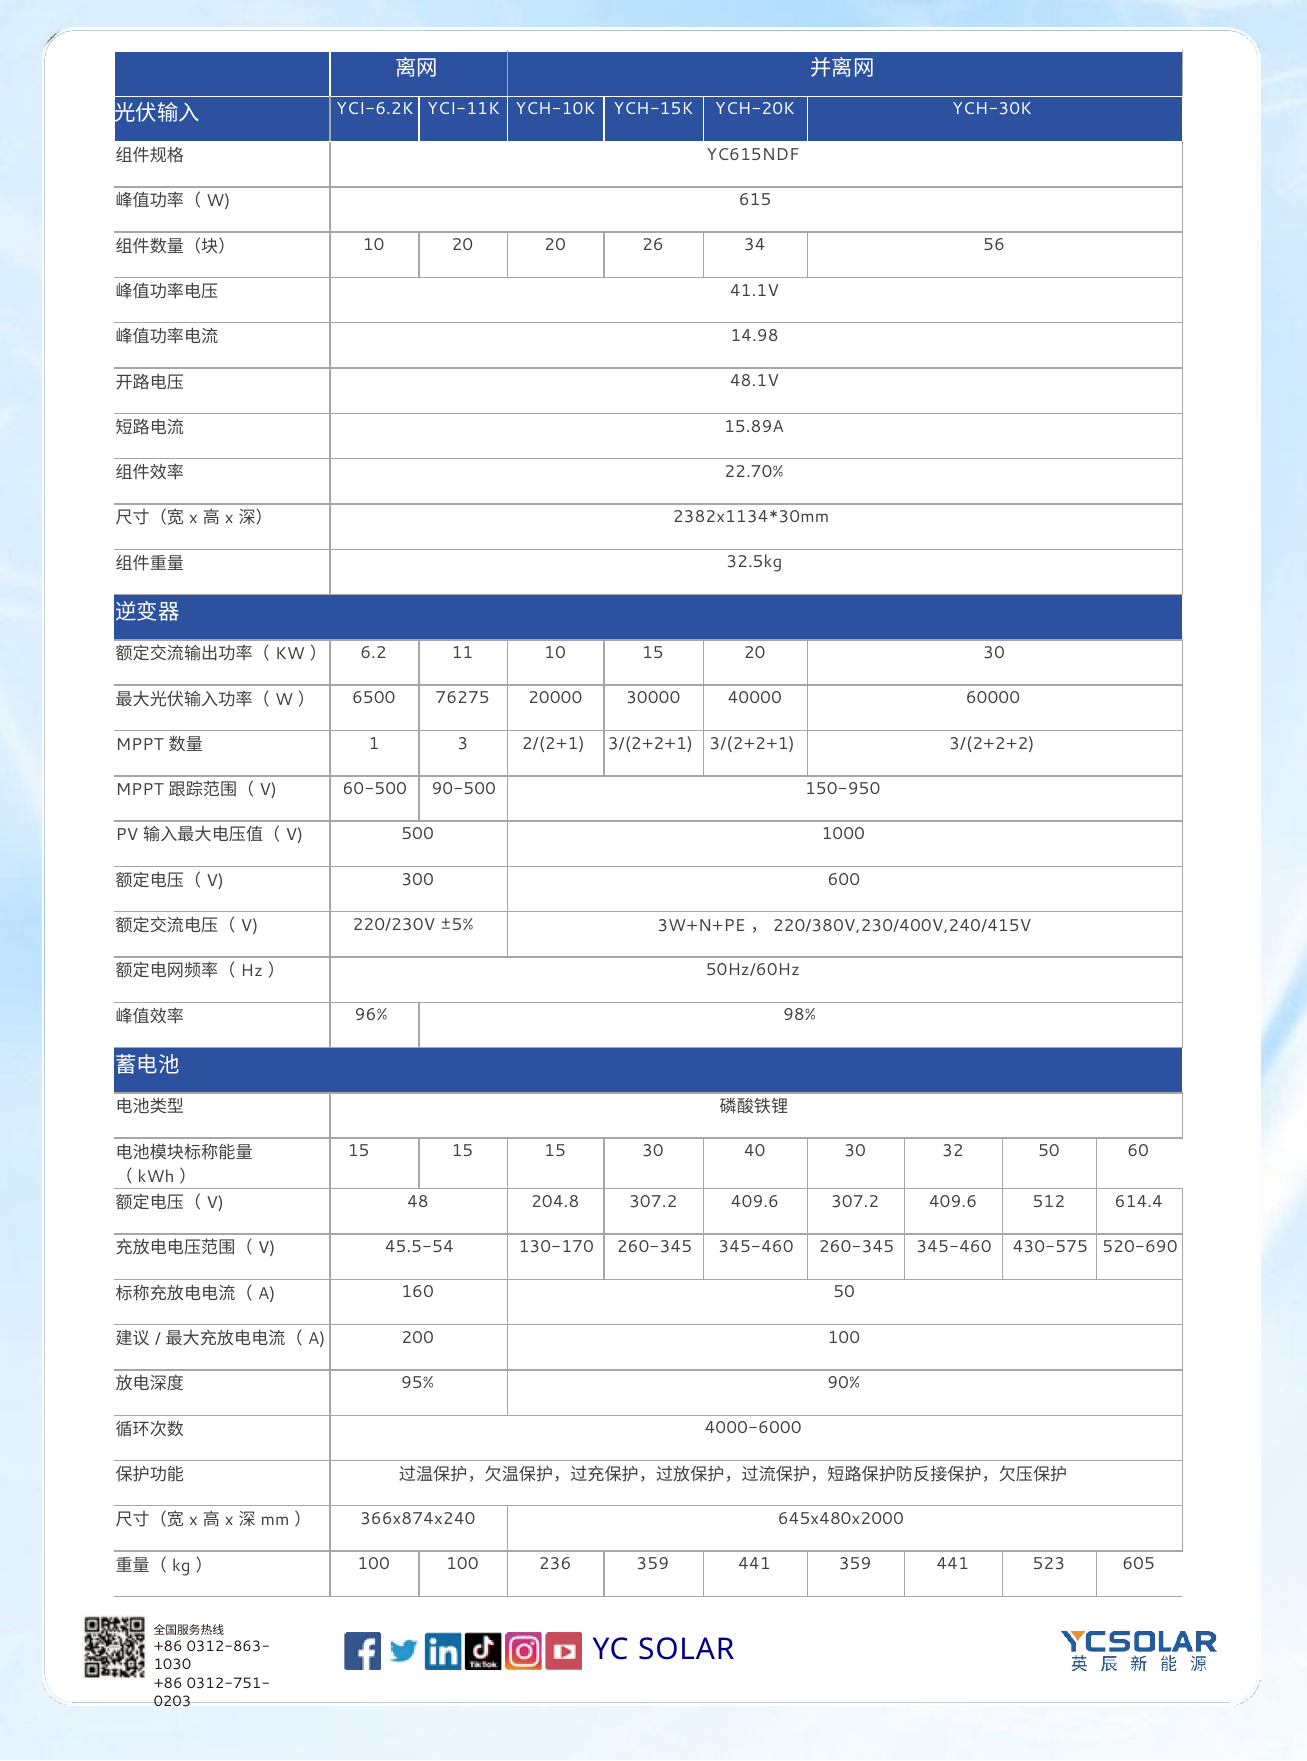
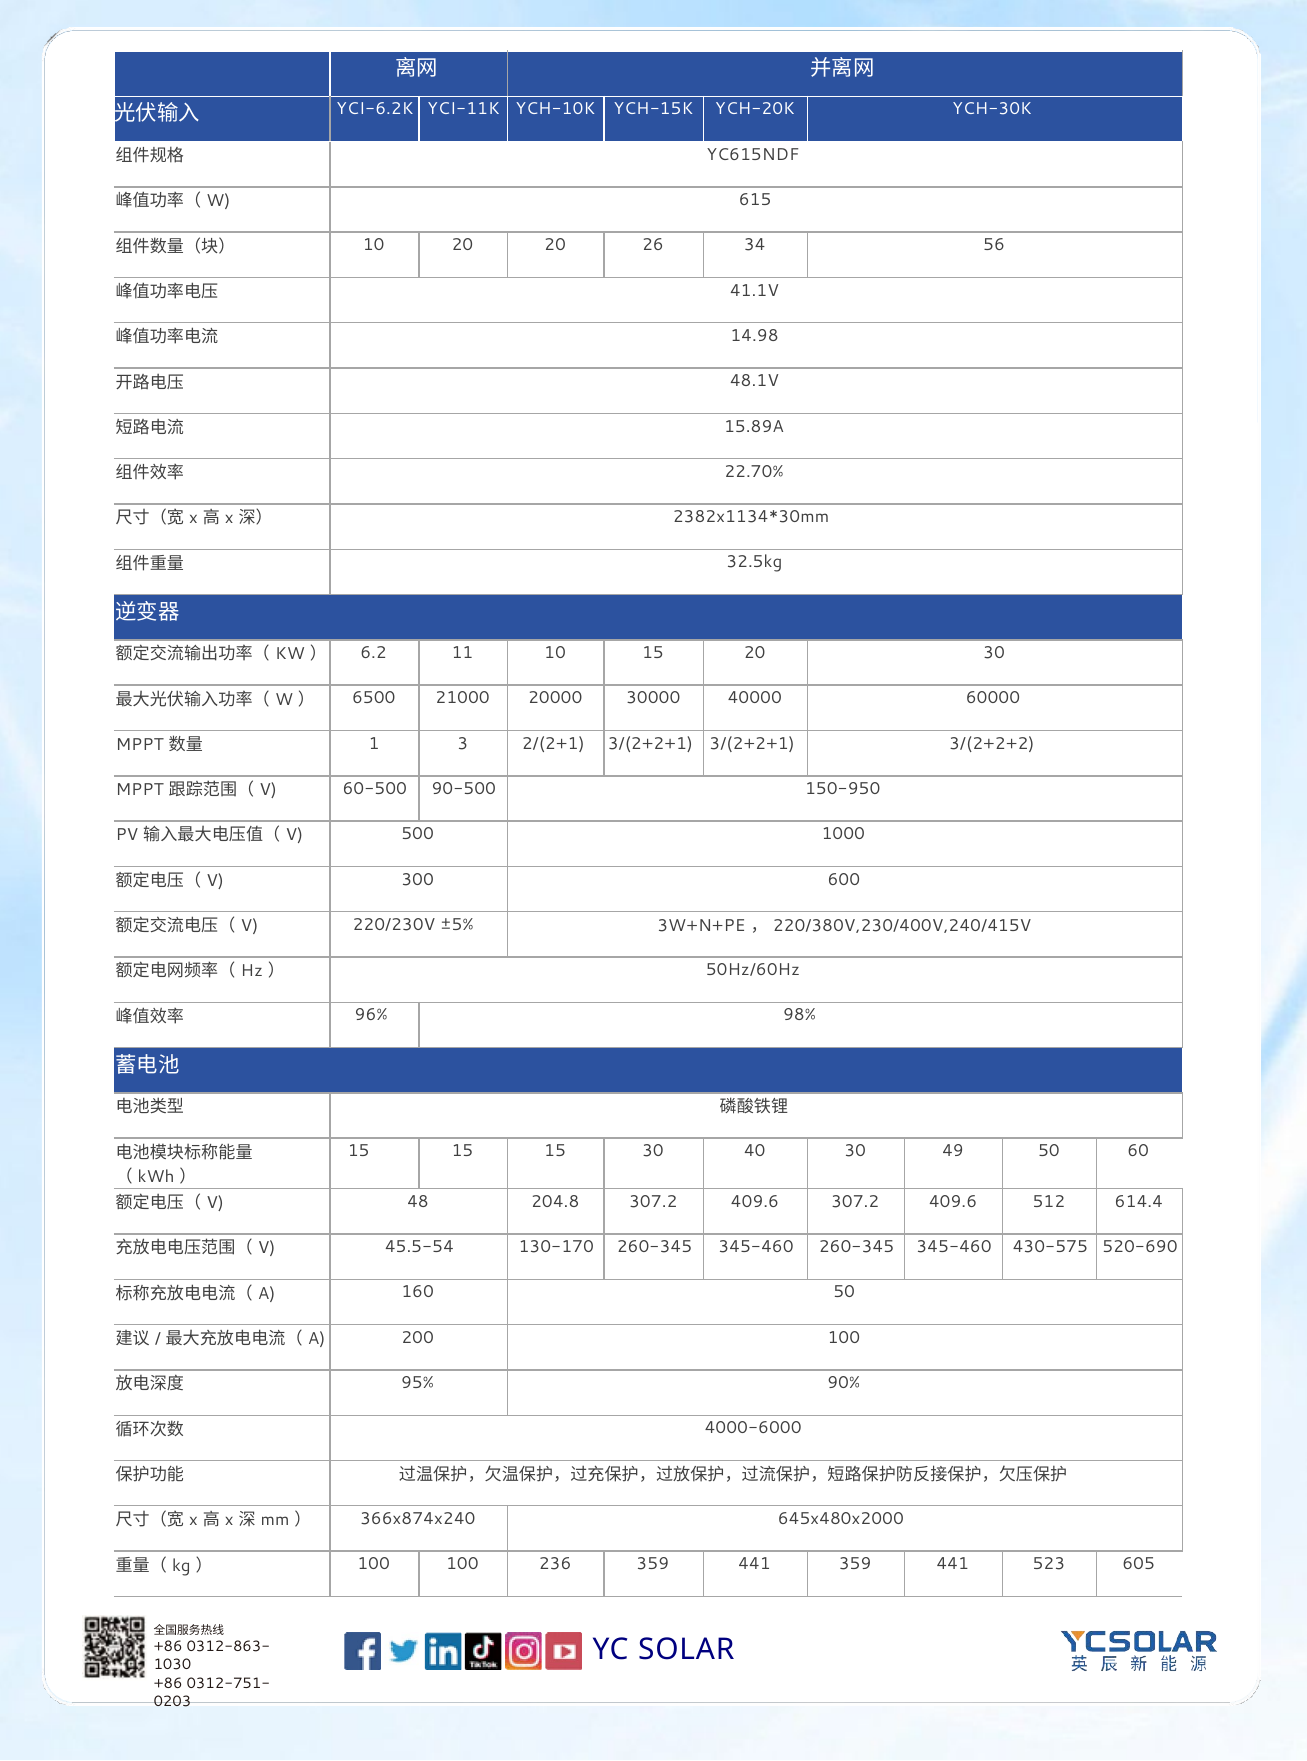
76275: 76275 -> 21000
32: 32 -> 49
